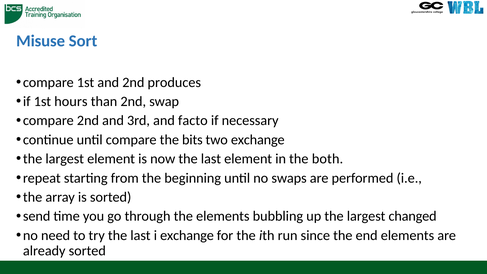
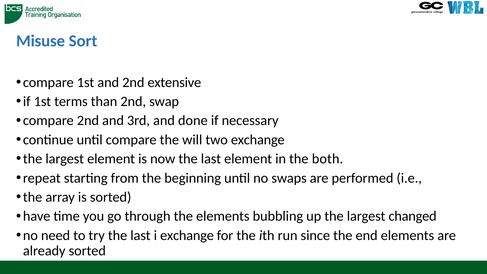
produces: produces -> extensive
hours: hours -> terms
facto: facto -> done
bits: bits -> will
send: send -> have
